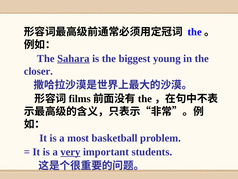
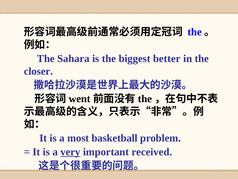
Sahara underline: present -> none
young: young -> better
films: films -> went
students: students -> received
